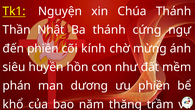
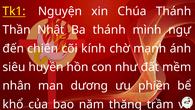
cứng: cứng -> mình
đến phiền: phiền -> chiên
mừng: mừng -> mạnh
phán: phán -> nhân
